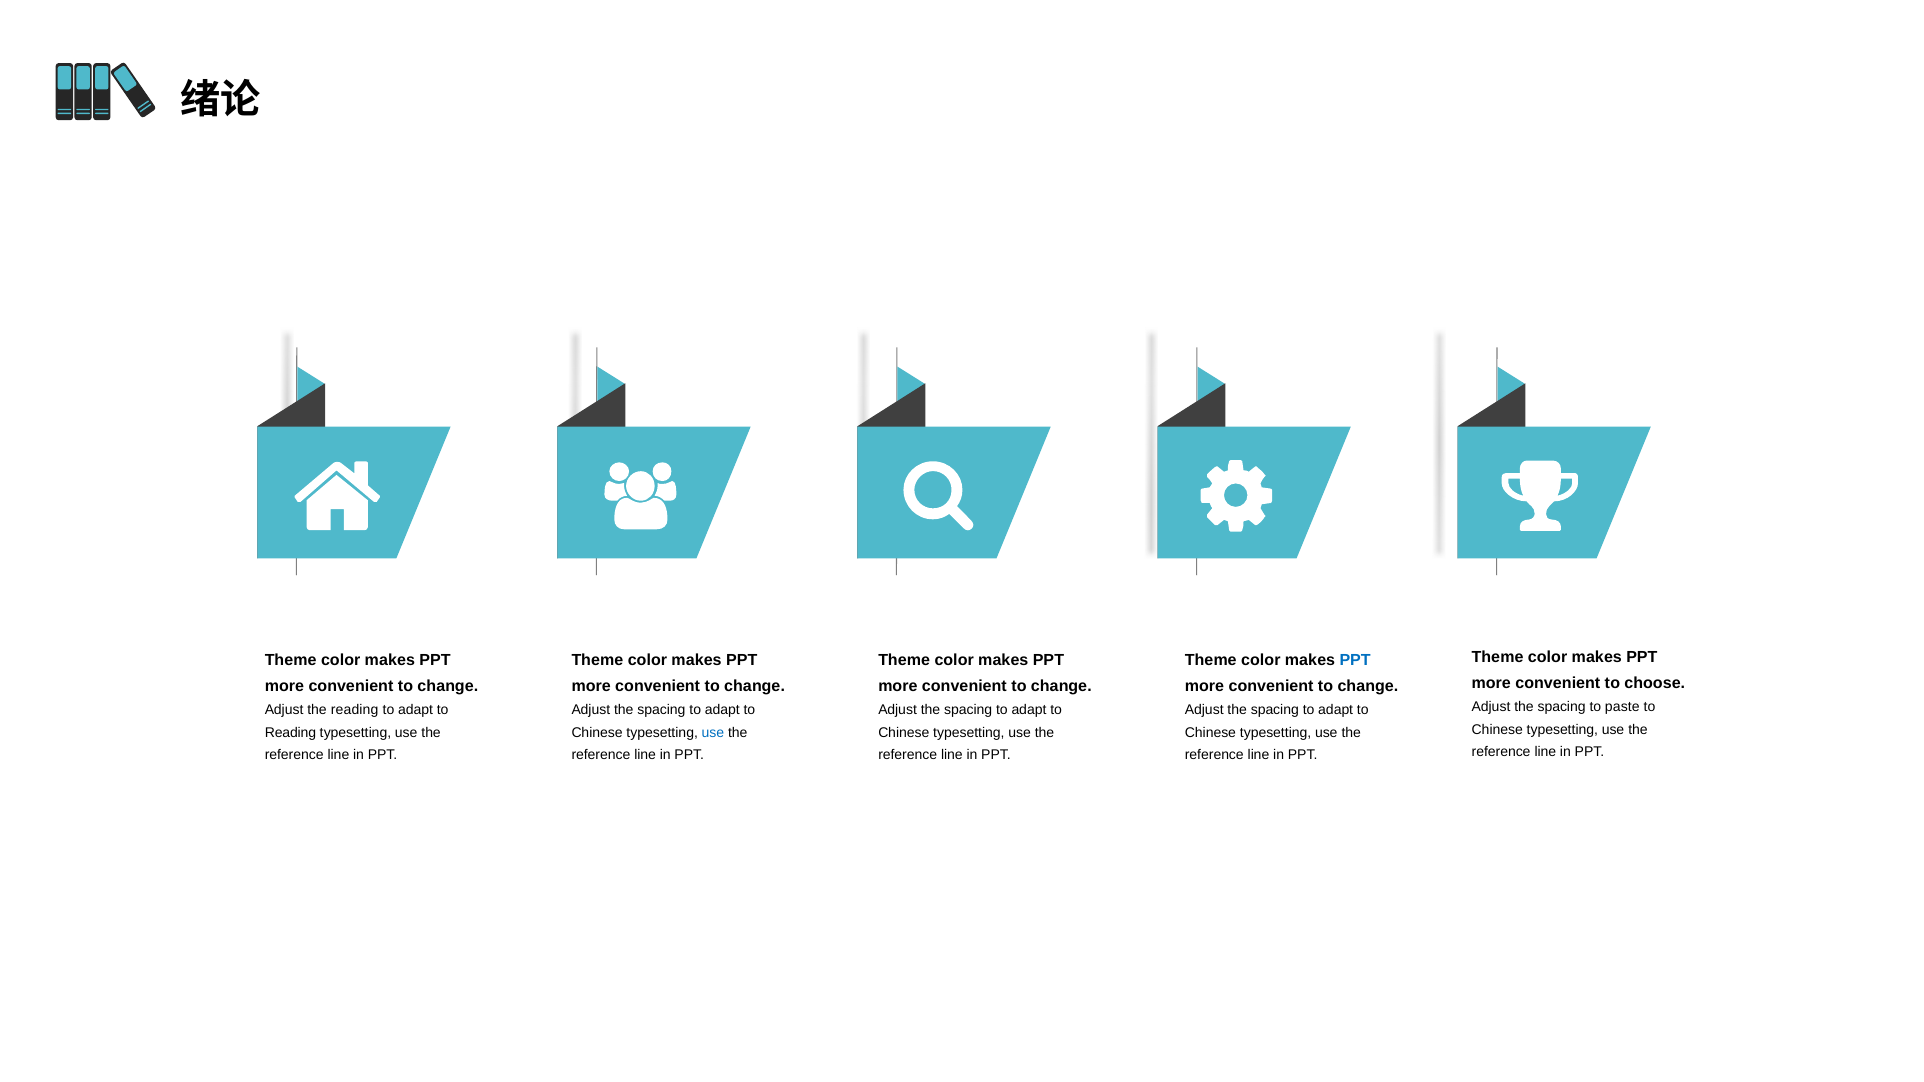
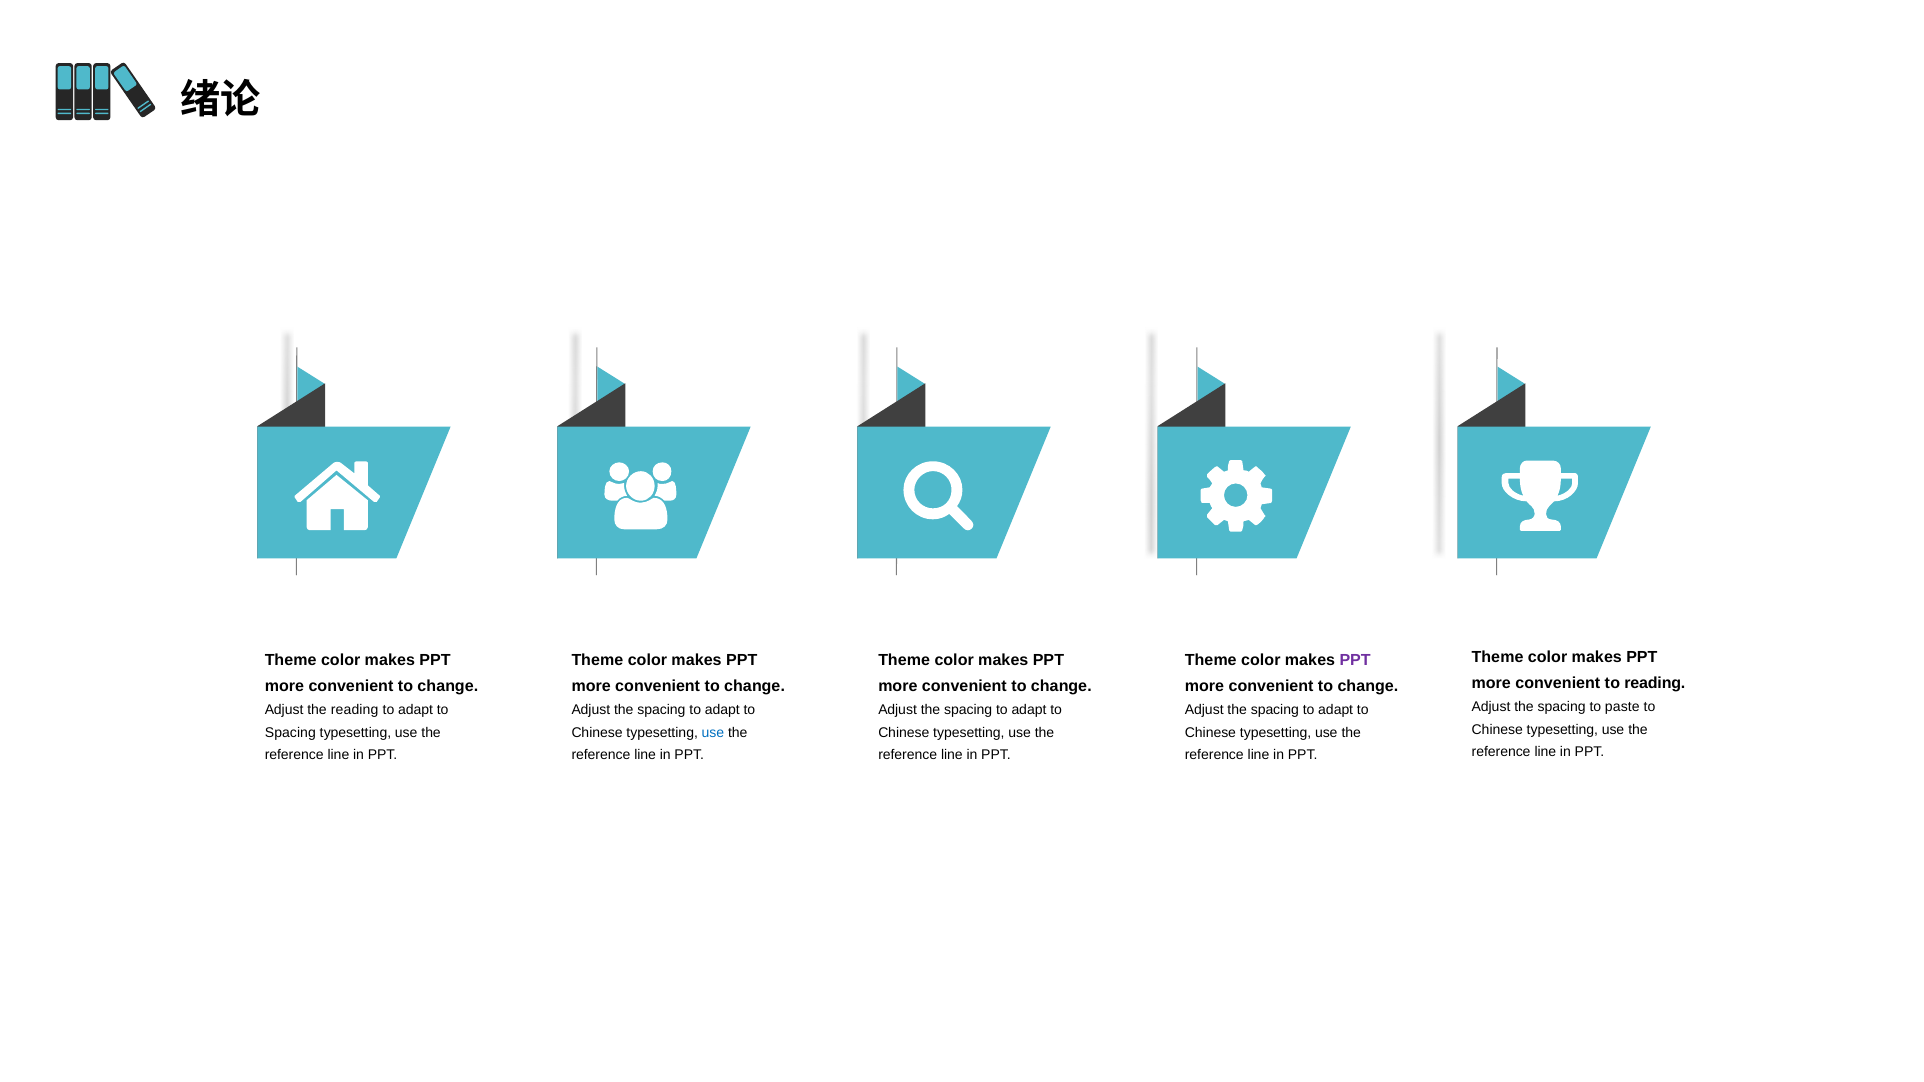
PPT at (1355, 660) colour: blue -> purple
to choose: choose -> reading
Reading at (290, 733): Reading -> Spacing
